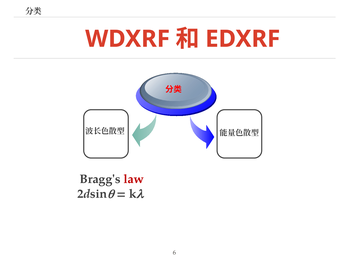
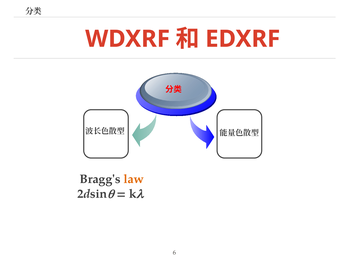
law colour: red -> orange
